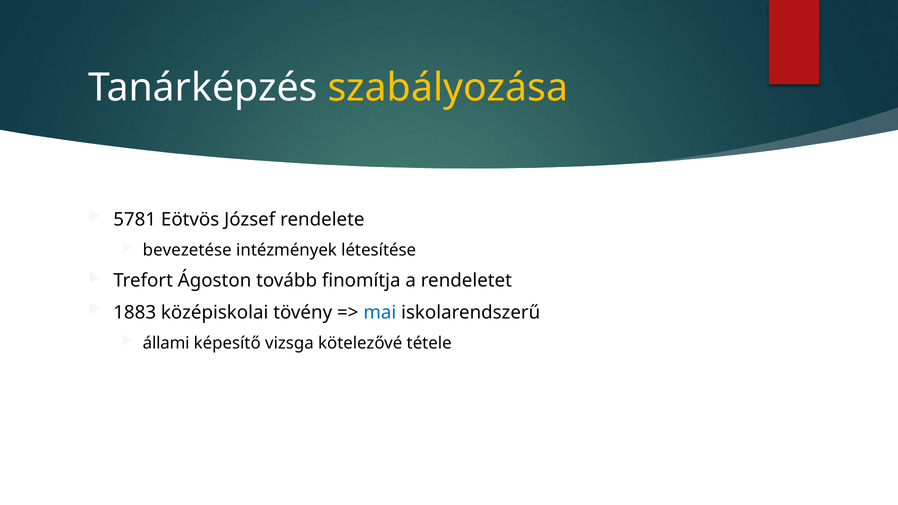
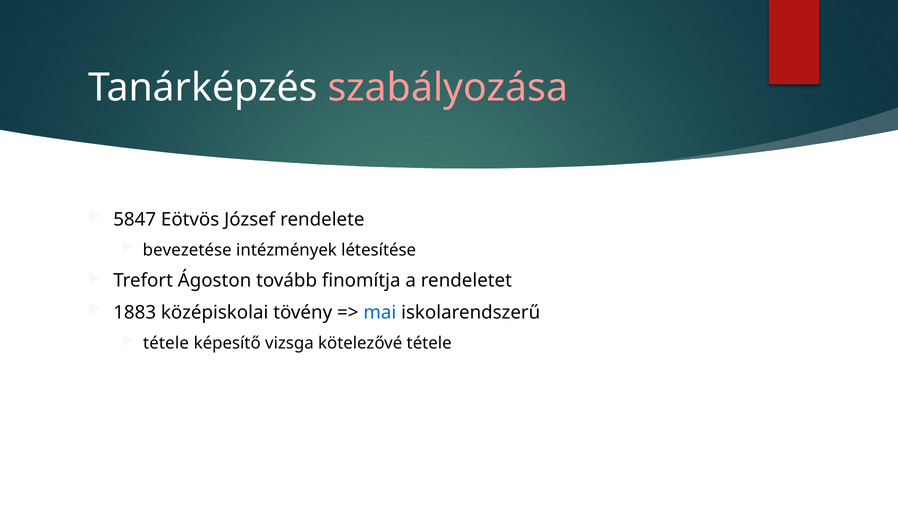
szabályozása colour: yellow -> pink
5781: 5781 -> 5847
állami at (166, 343): állami -> tétele
